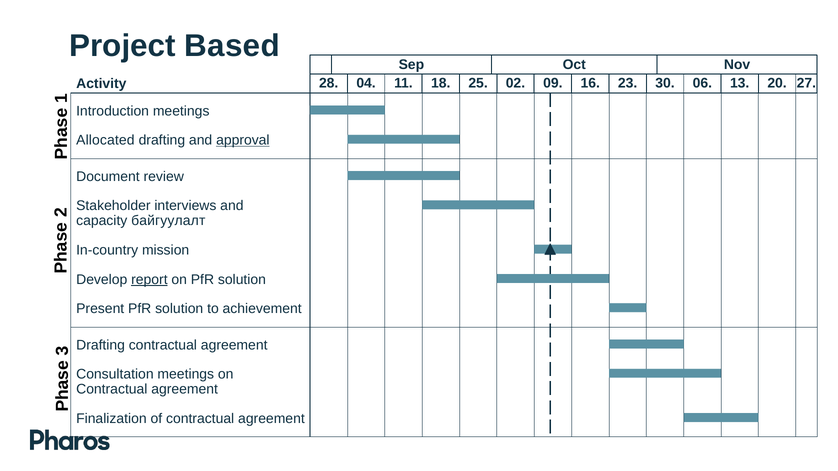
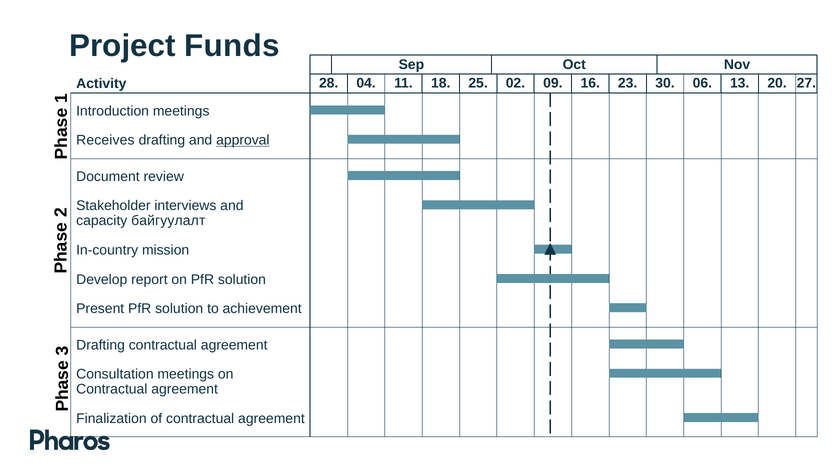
Based: Based -> Funds
Allocated: Allocated -> Receives
report underline: present -> none
